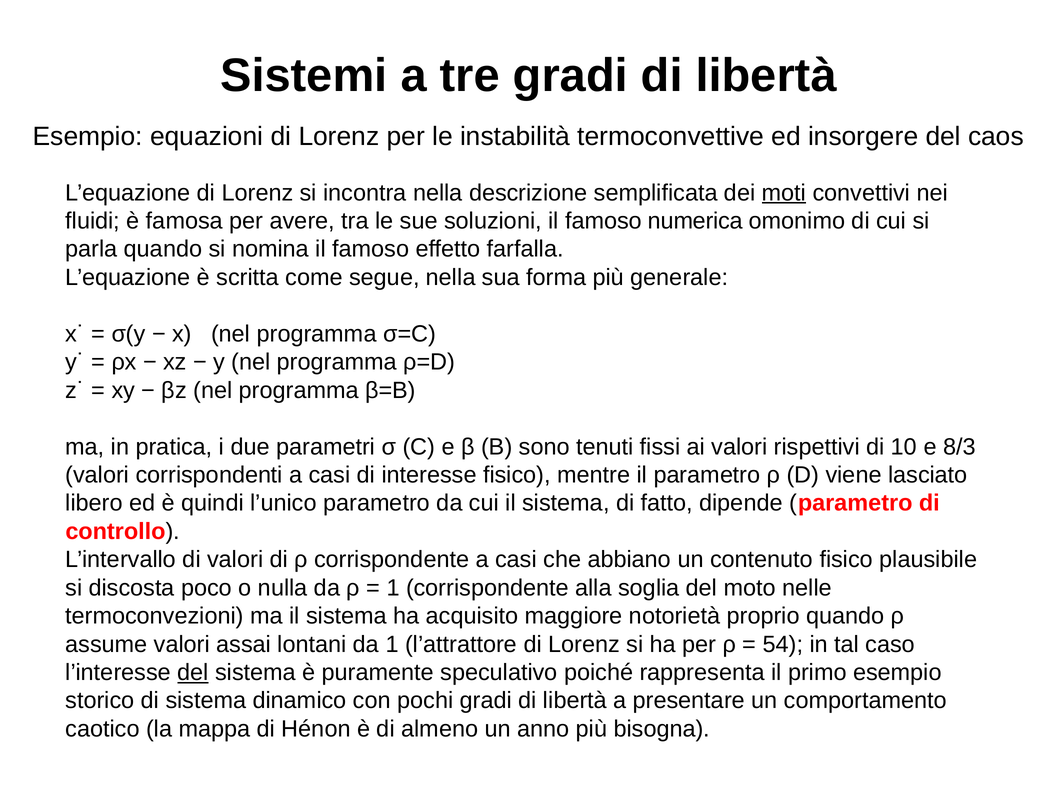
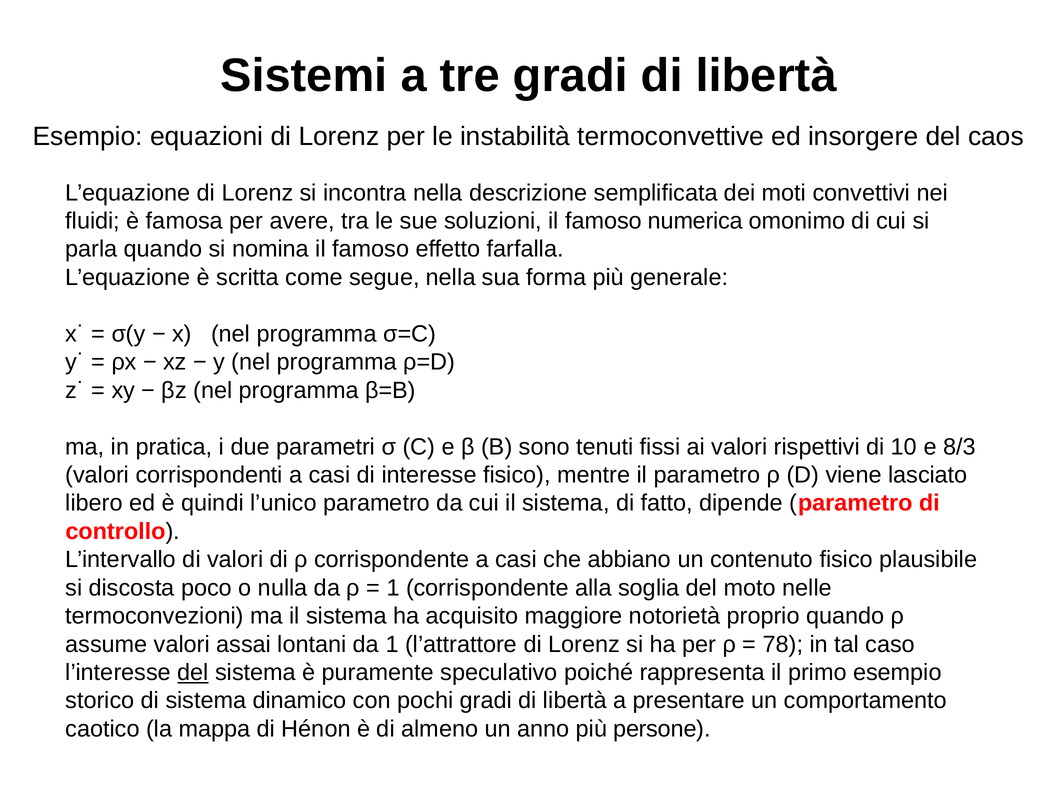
moti underline: present -> none
54: 54 -> 78
bisogna: bisogna -> persone
